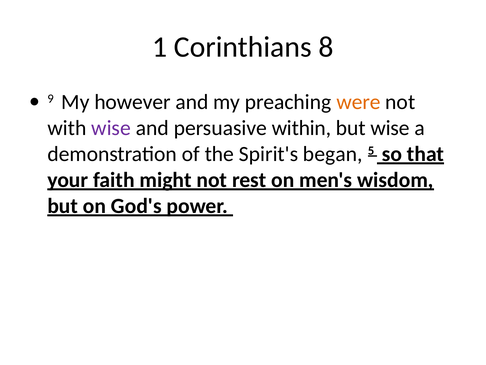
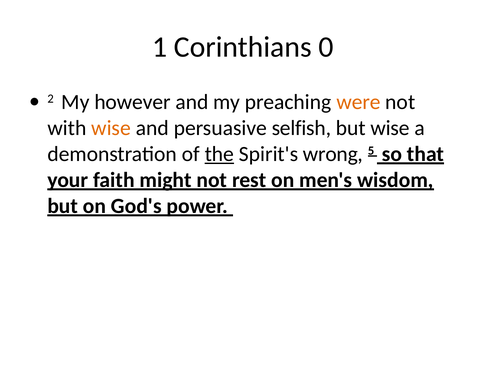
8: 8 -> 0
9: 9 -> 2
wise at (111, 128) colour: purple -> orange
within: within -> selfish
the underline: none -> present
began: began -> wrong
